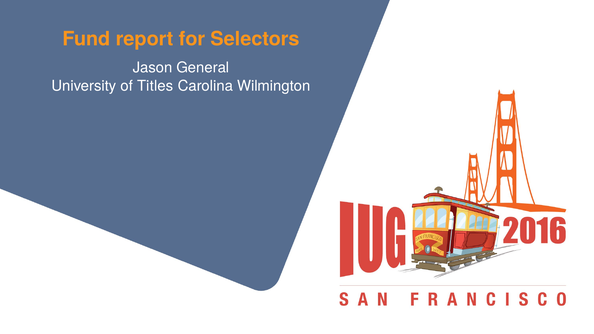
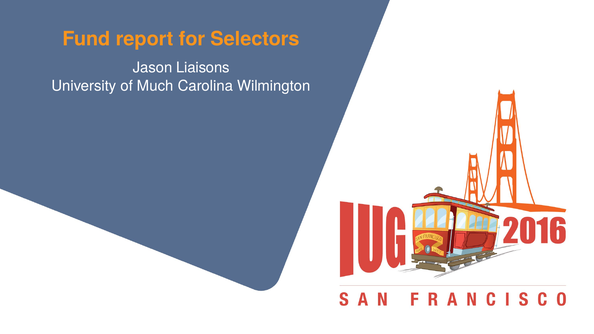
General: General -> Liaisons
Titles: Titles -> Much
